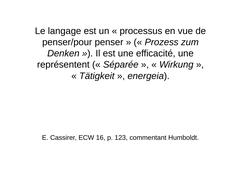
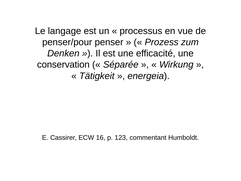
représentent: représentent -> conservation
